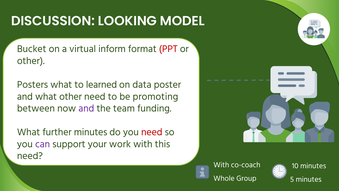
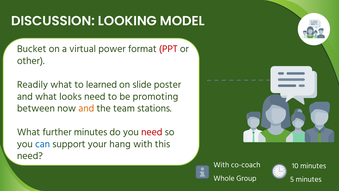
inform: inform -> power
Posters: Posters -> Readily
data: data -> slide
what other: other -> looks
and at (86, 108) colour: purple -> orange
funding: funding -> stations
can colour: purple -> blue
work: work -> hang
